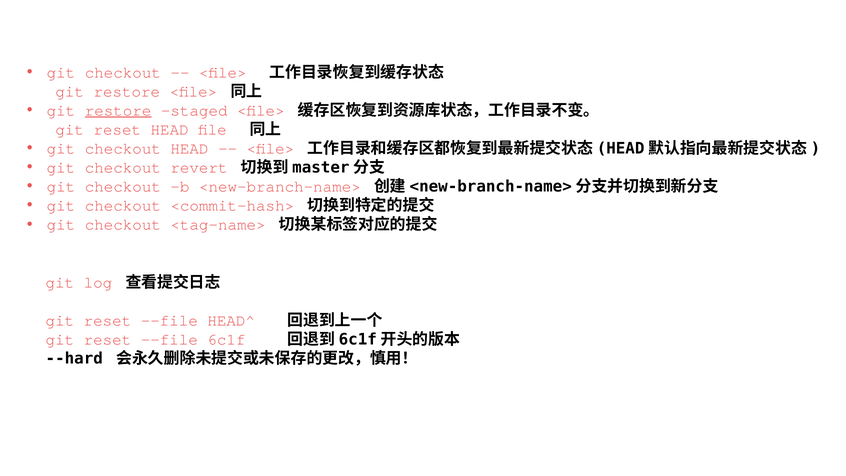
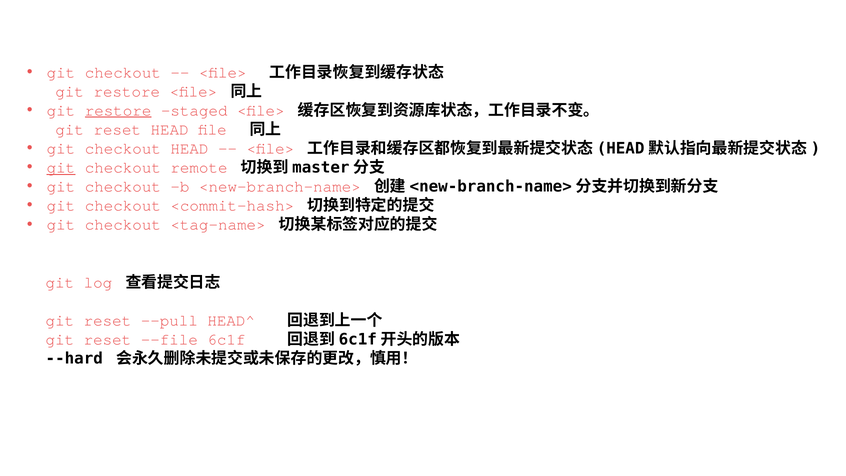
git at (61, 167) underline: none -> present
revert: revert -> remote
—-file at (169, 321): —-file -> —-pull
